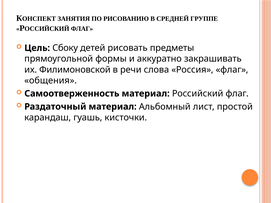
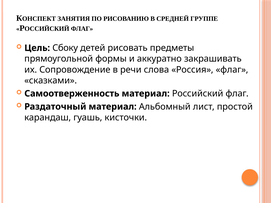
Филимоновской: Филимоновской -> Сопровождение
общения: общения -> сказками
